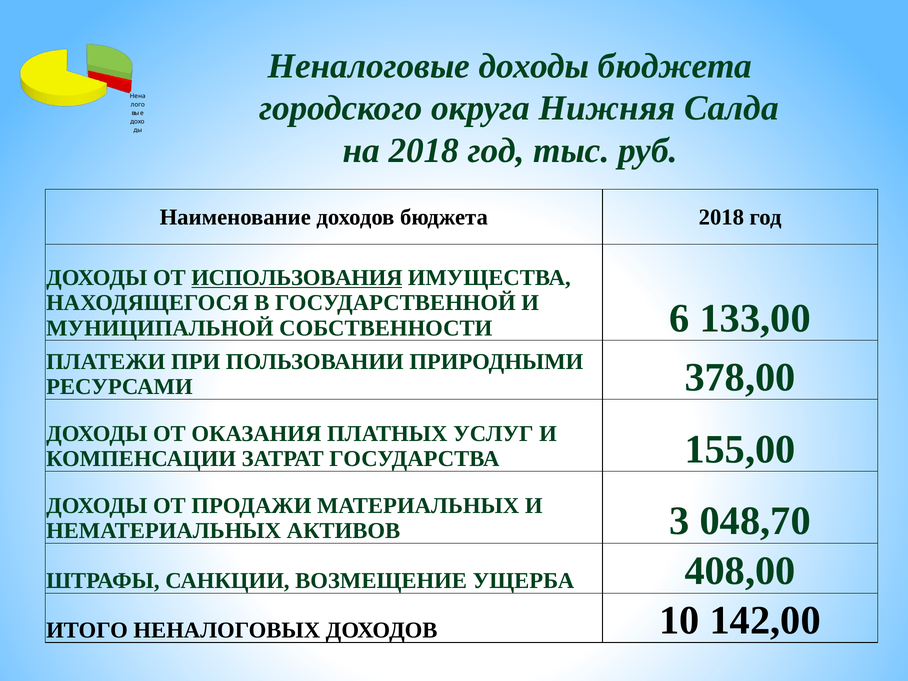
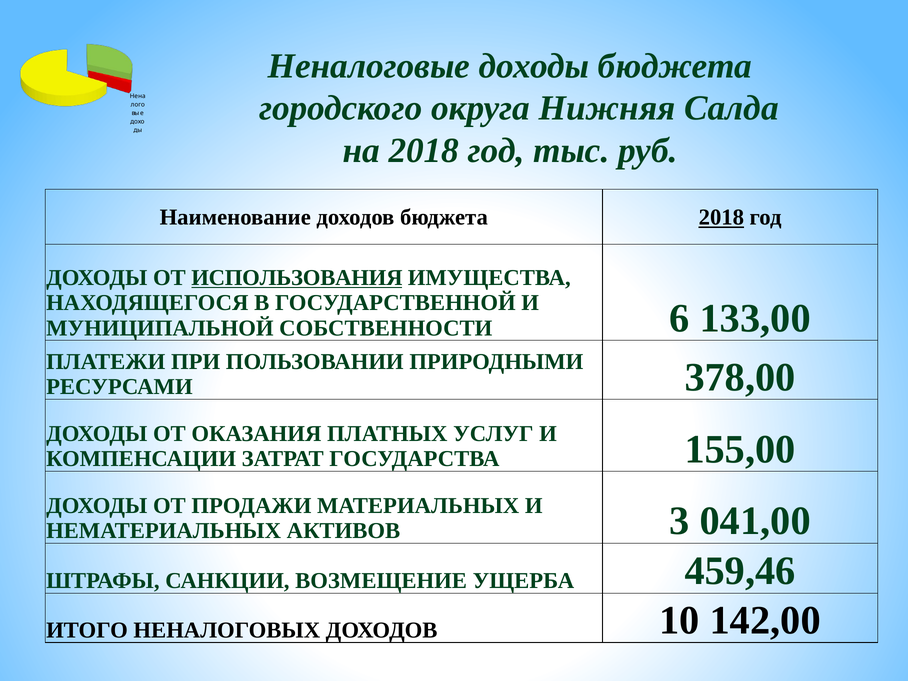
2018 at (721, 217) underline: none -> present
048,70: 048,70 -> 041,00
408,00: 408,00 -> 459,46
